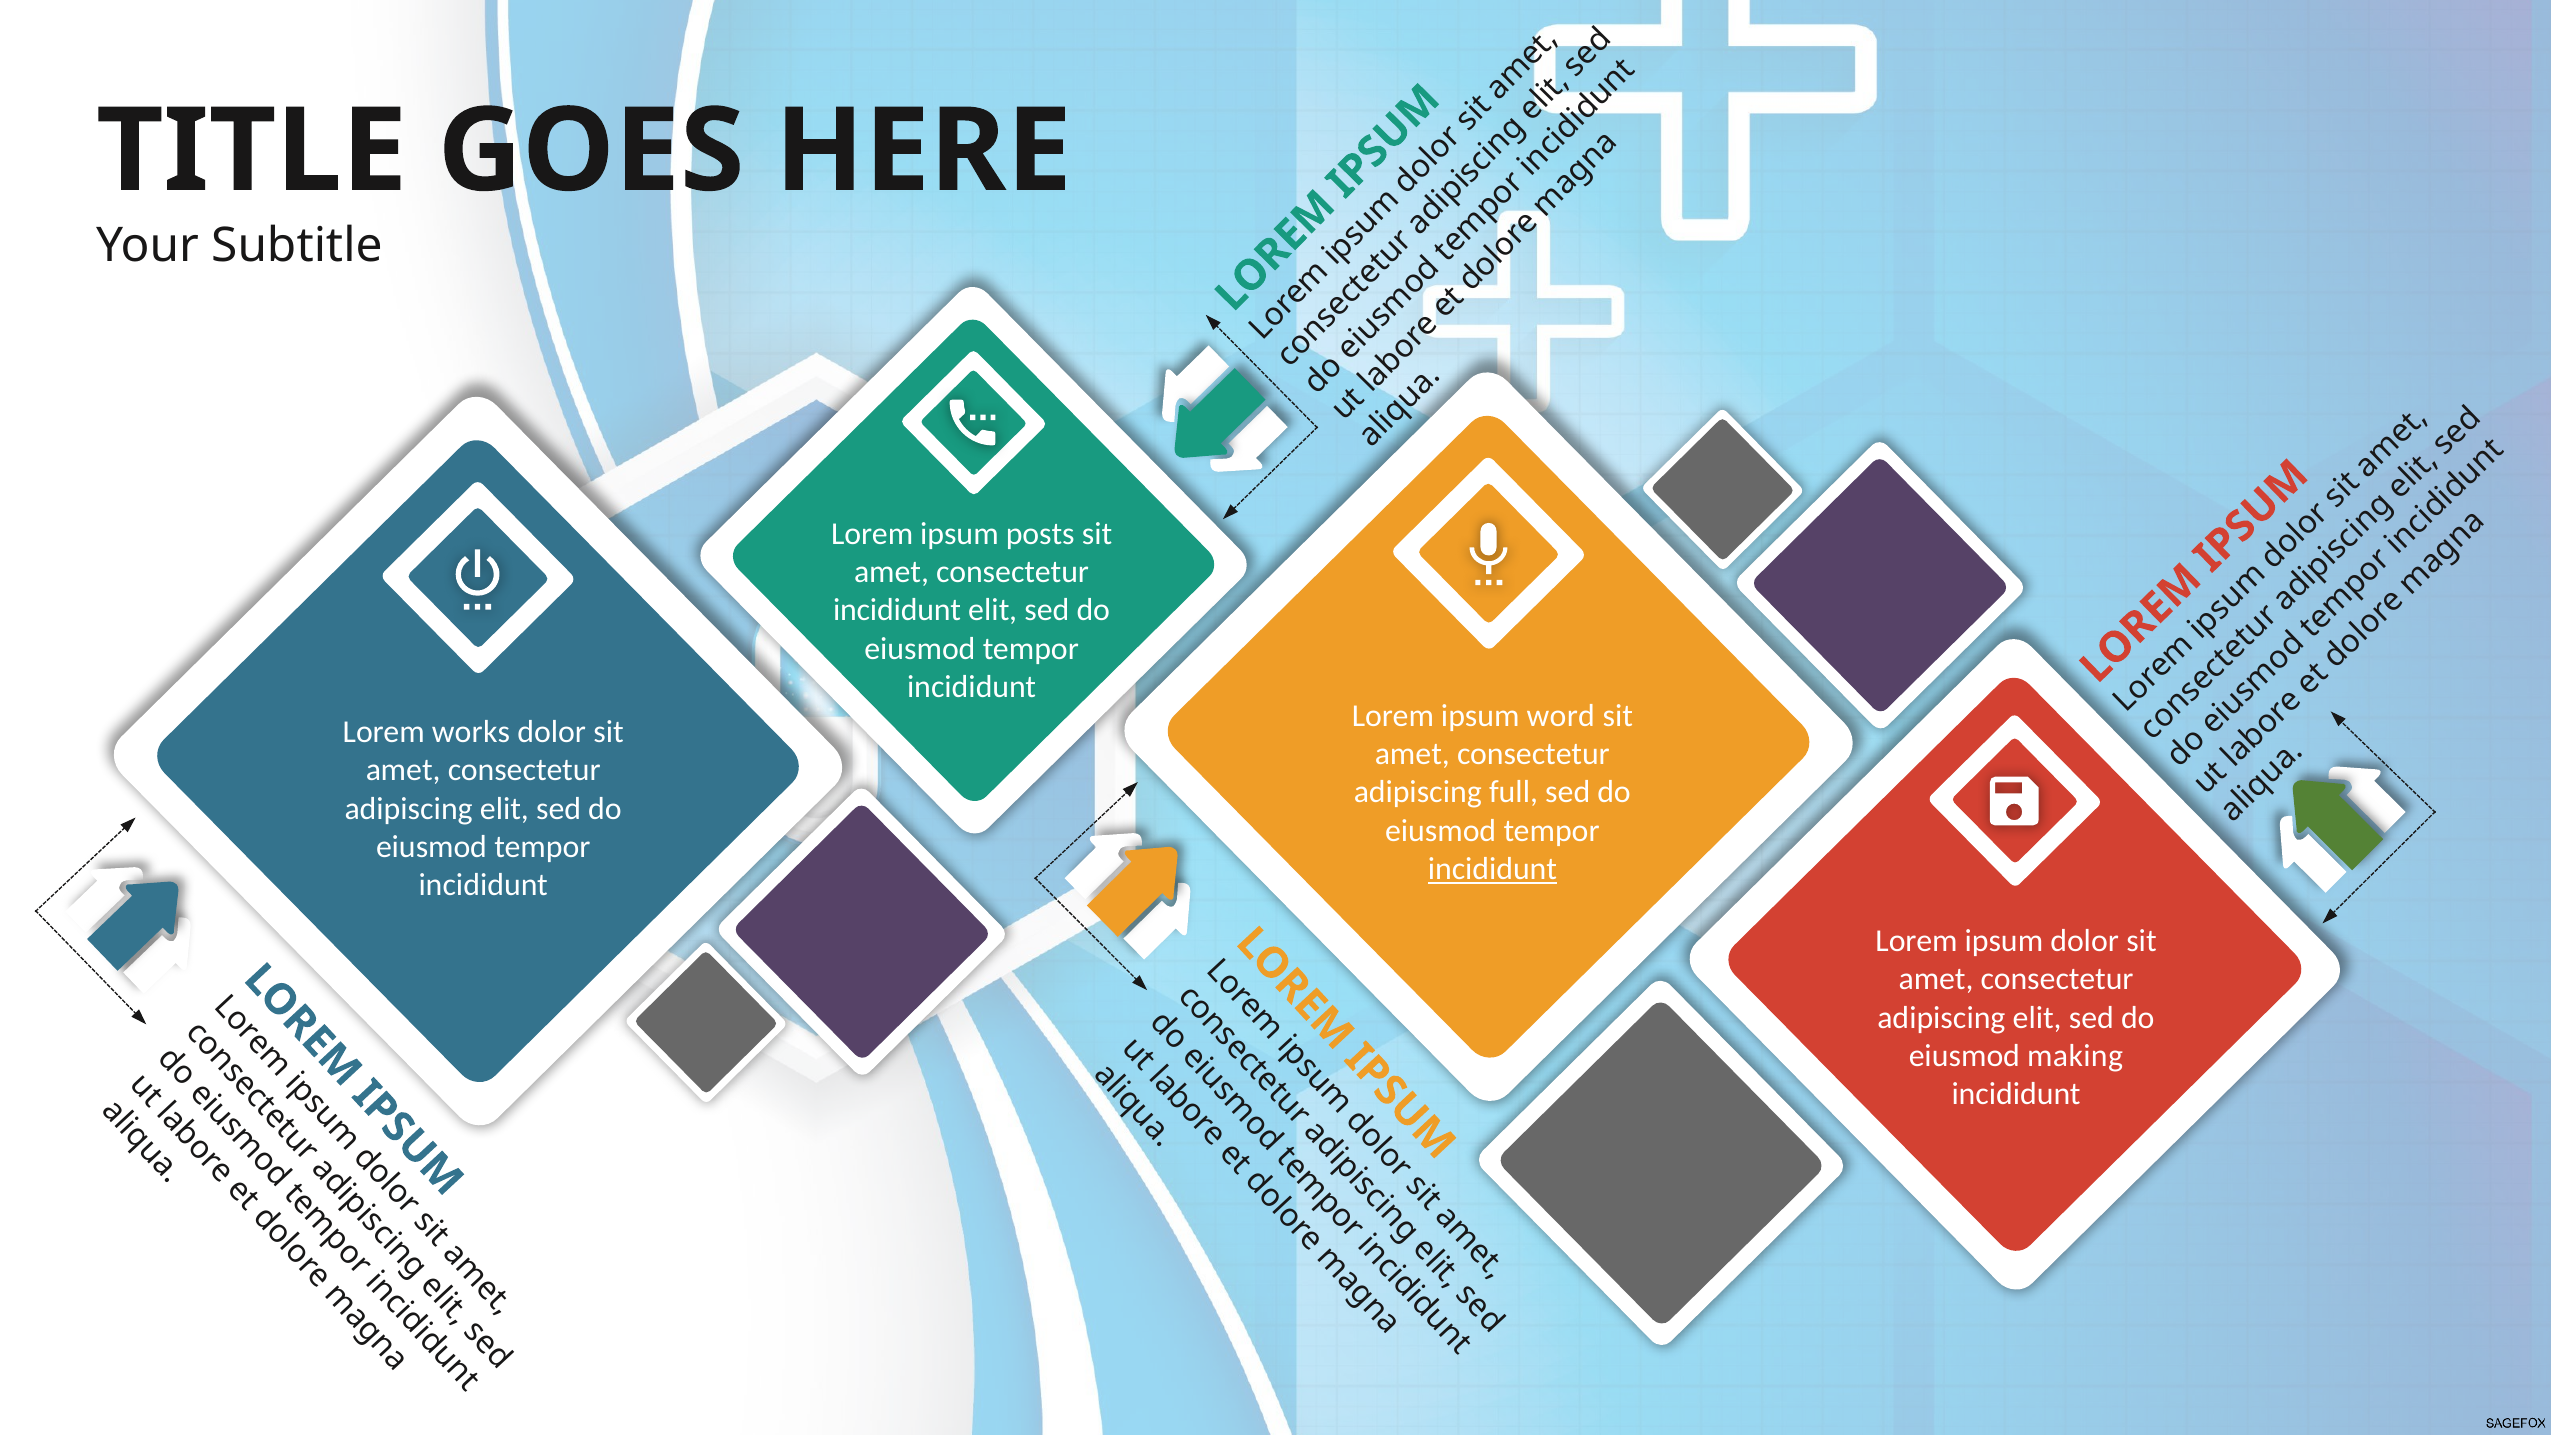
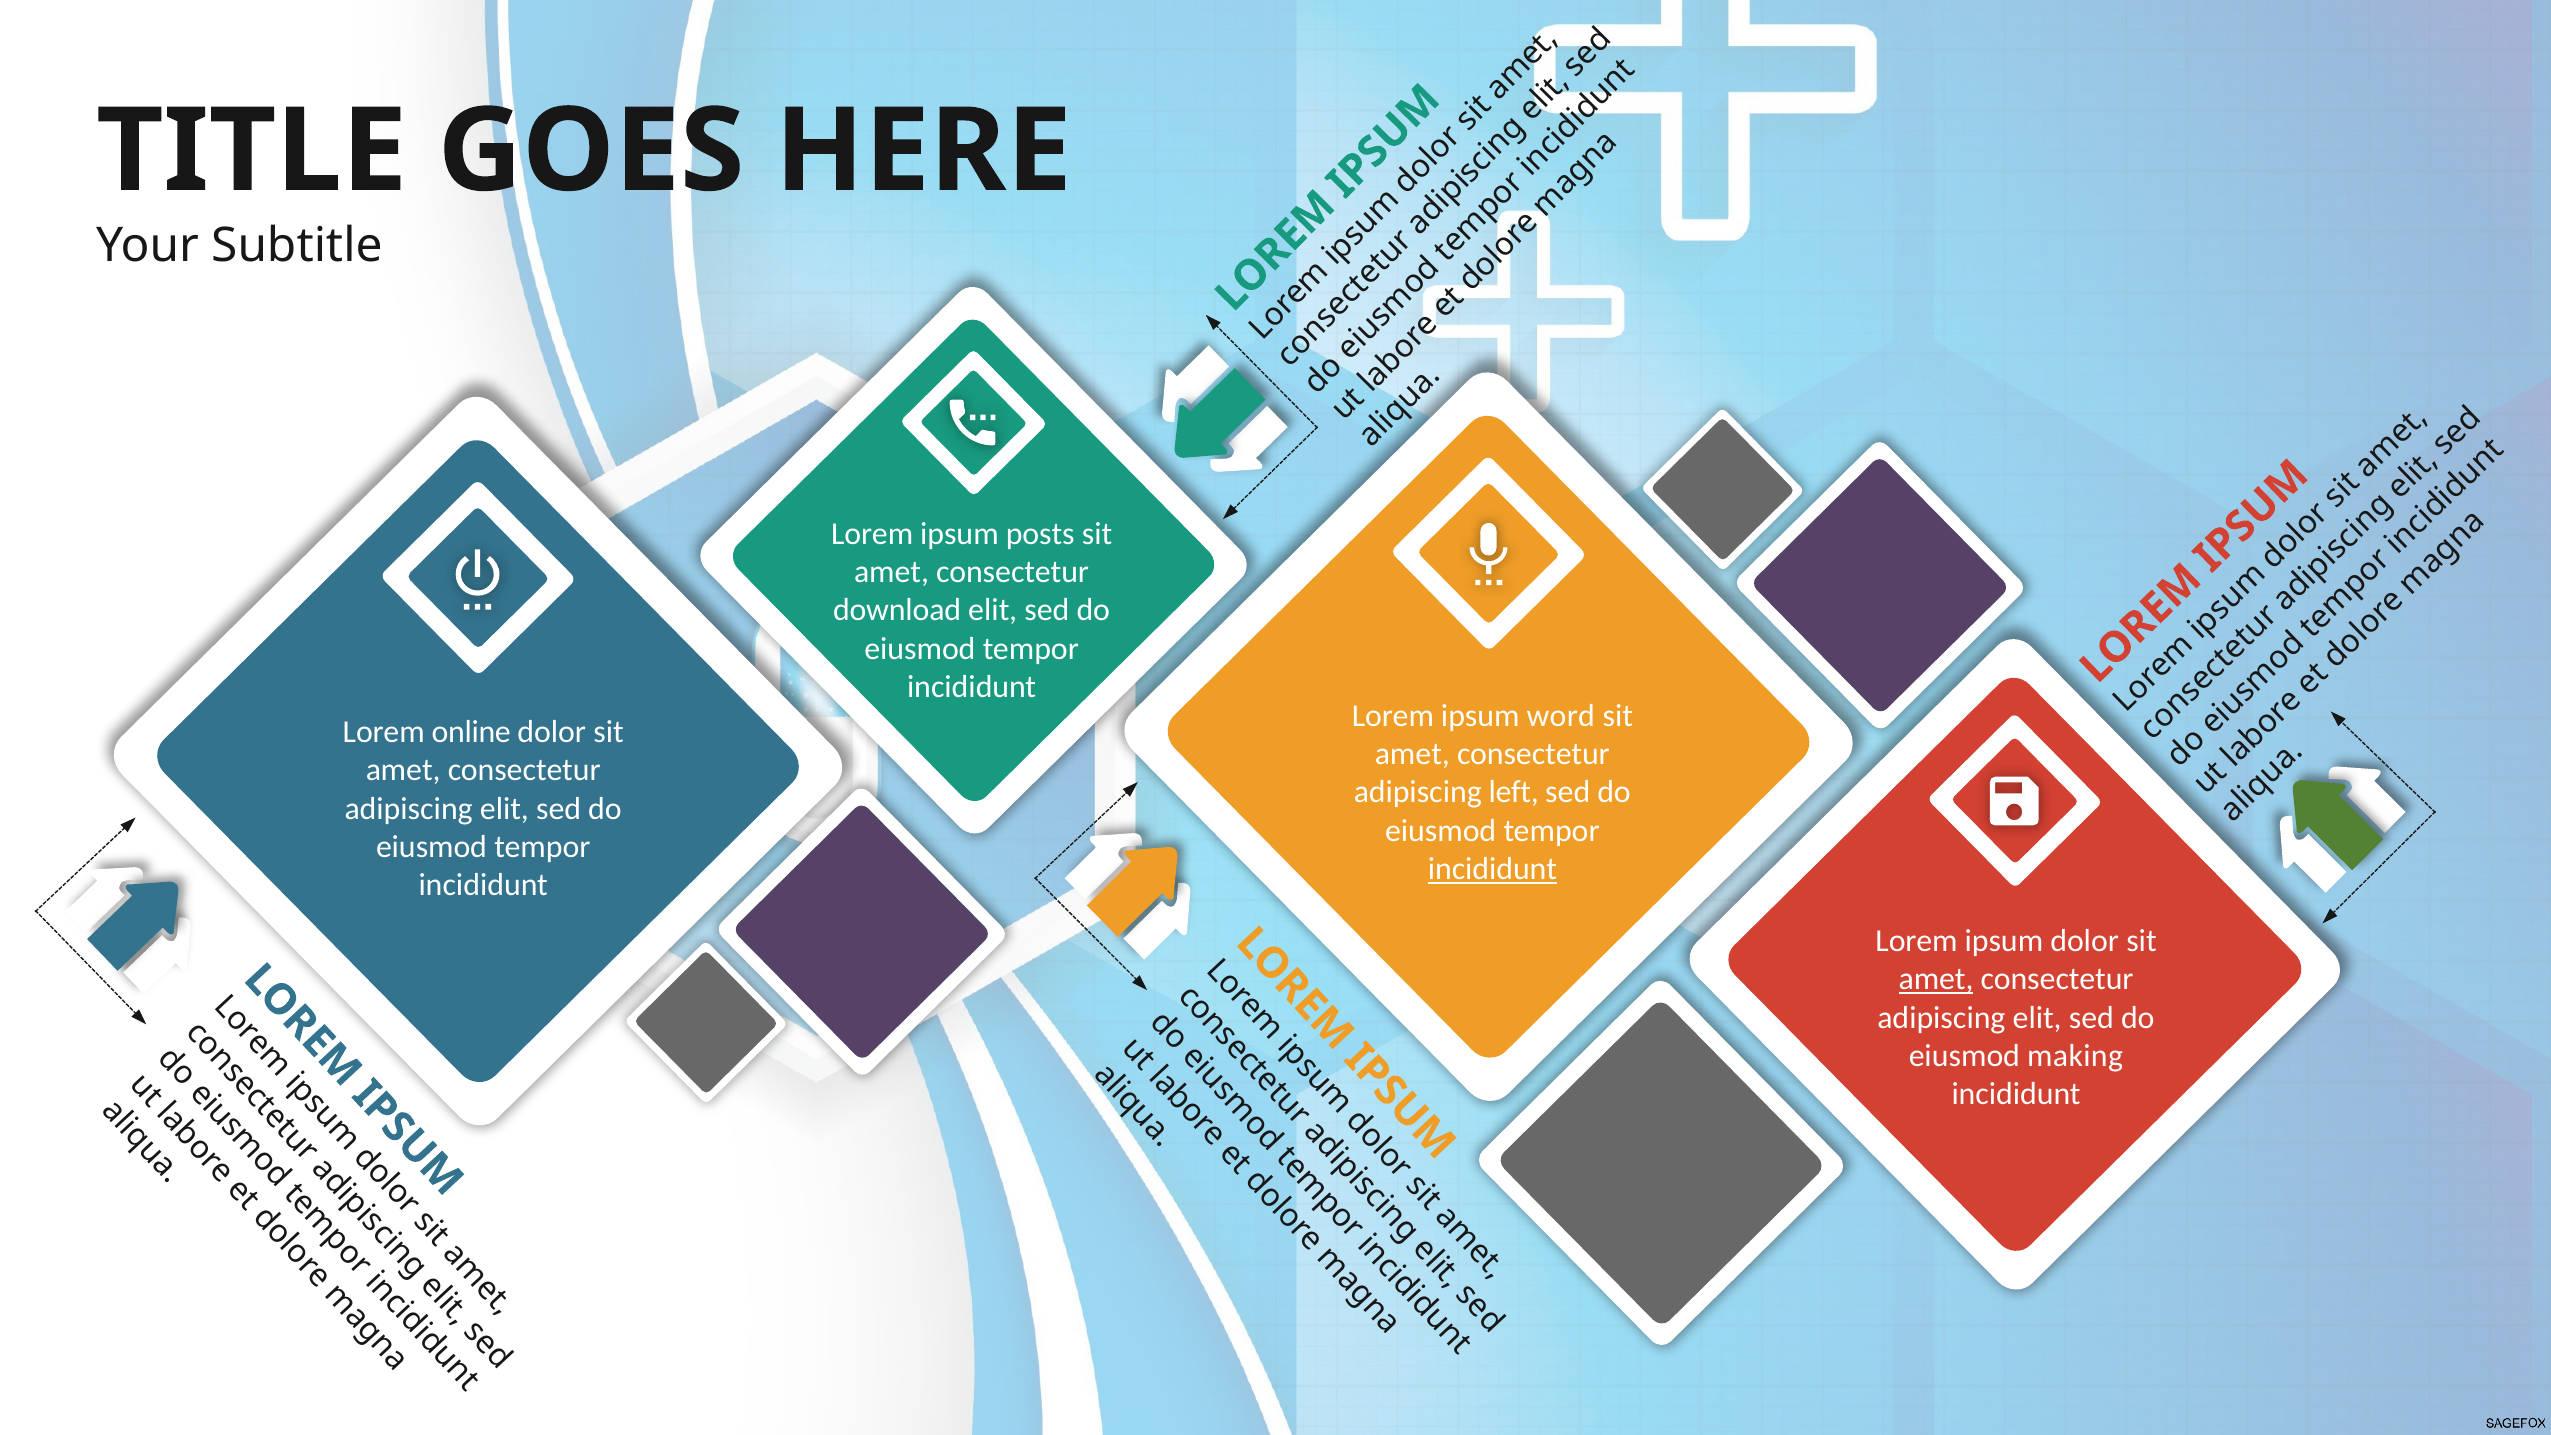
incididunt at (897, 610): incididunt -> download
works: works -> online
full: full -> left
amet at (1936, 979) underline: none -> present
